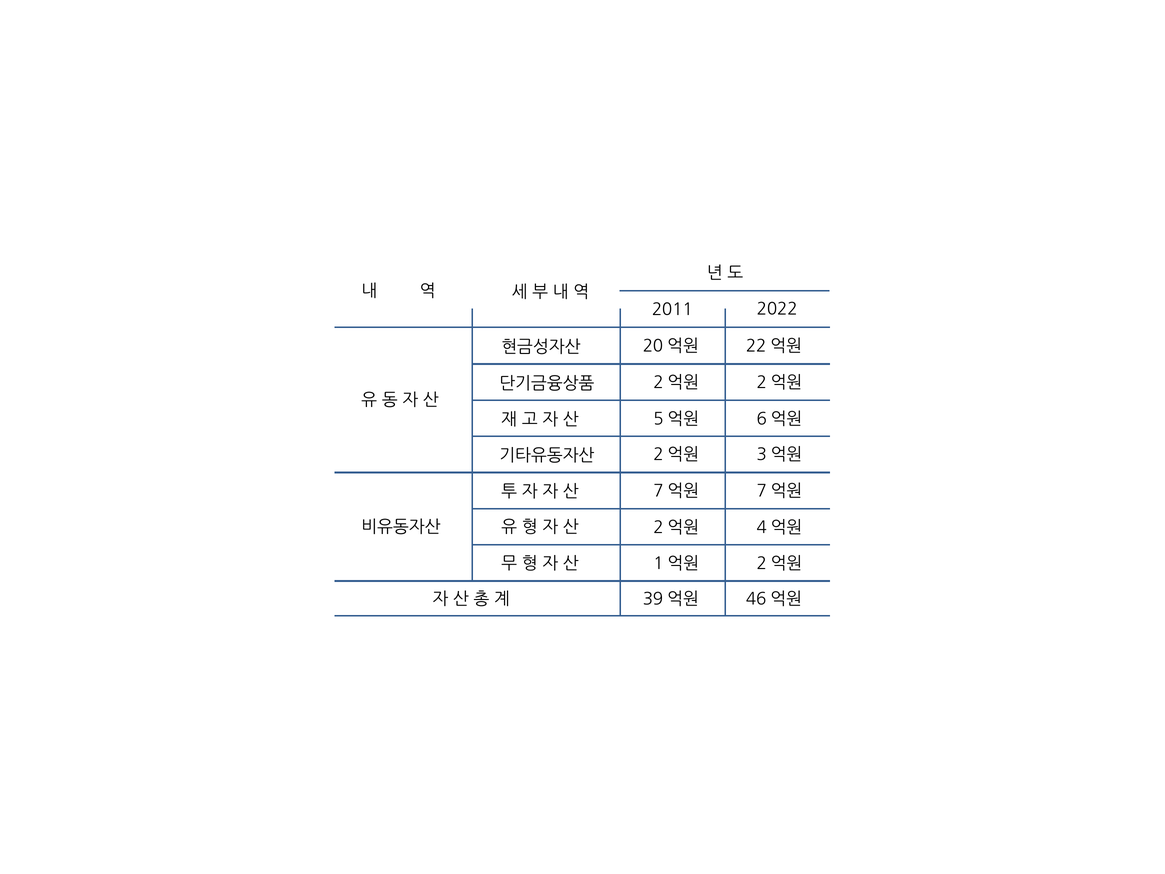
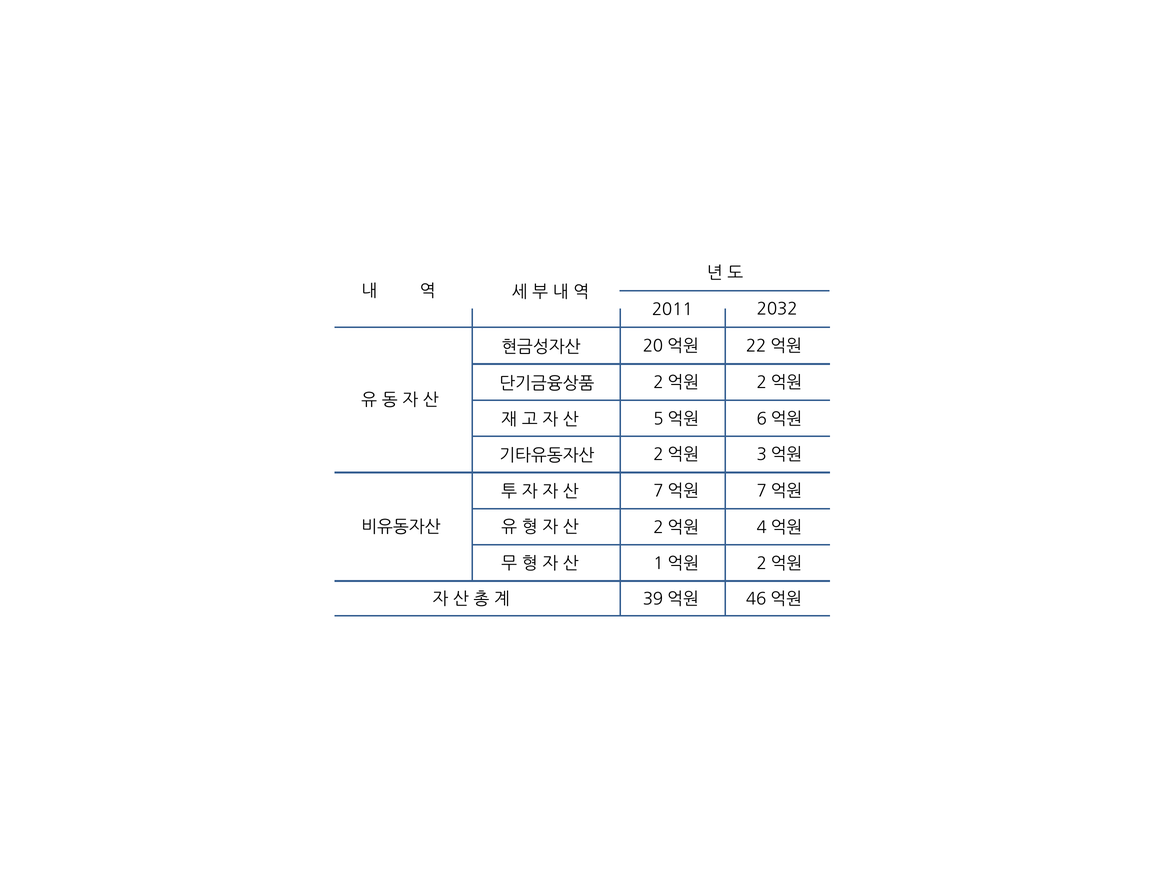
2022: 2022 -> 2032
